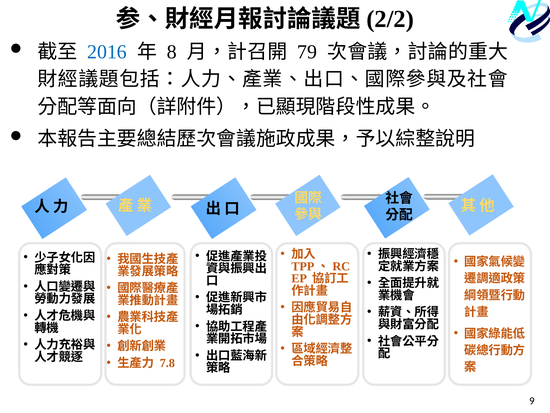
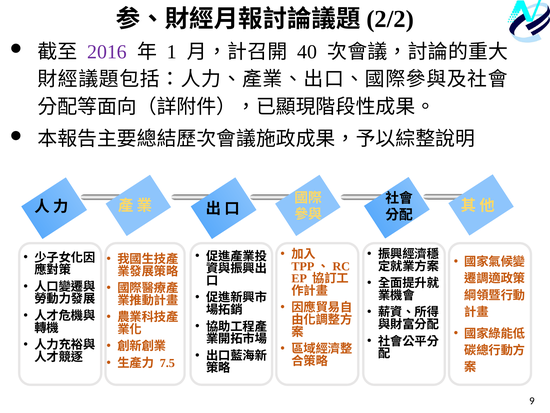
2016 colour: blue -> purple
8: 8 -> 1
79: 79 -> 40
7.8: 7.8 -> 7.5
